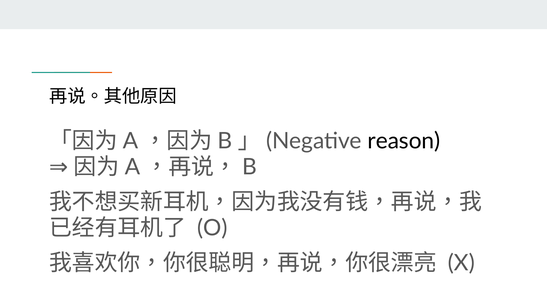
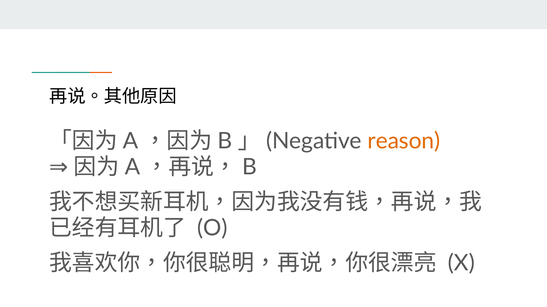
reason colour: black -> orange
